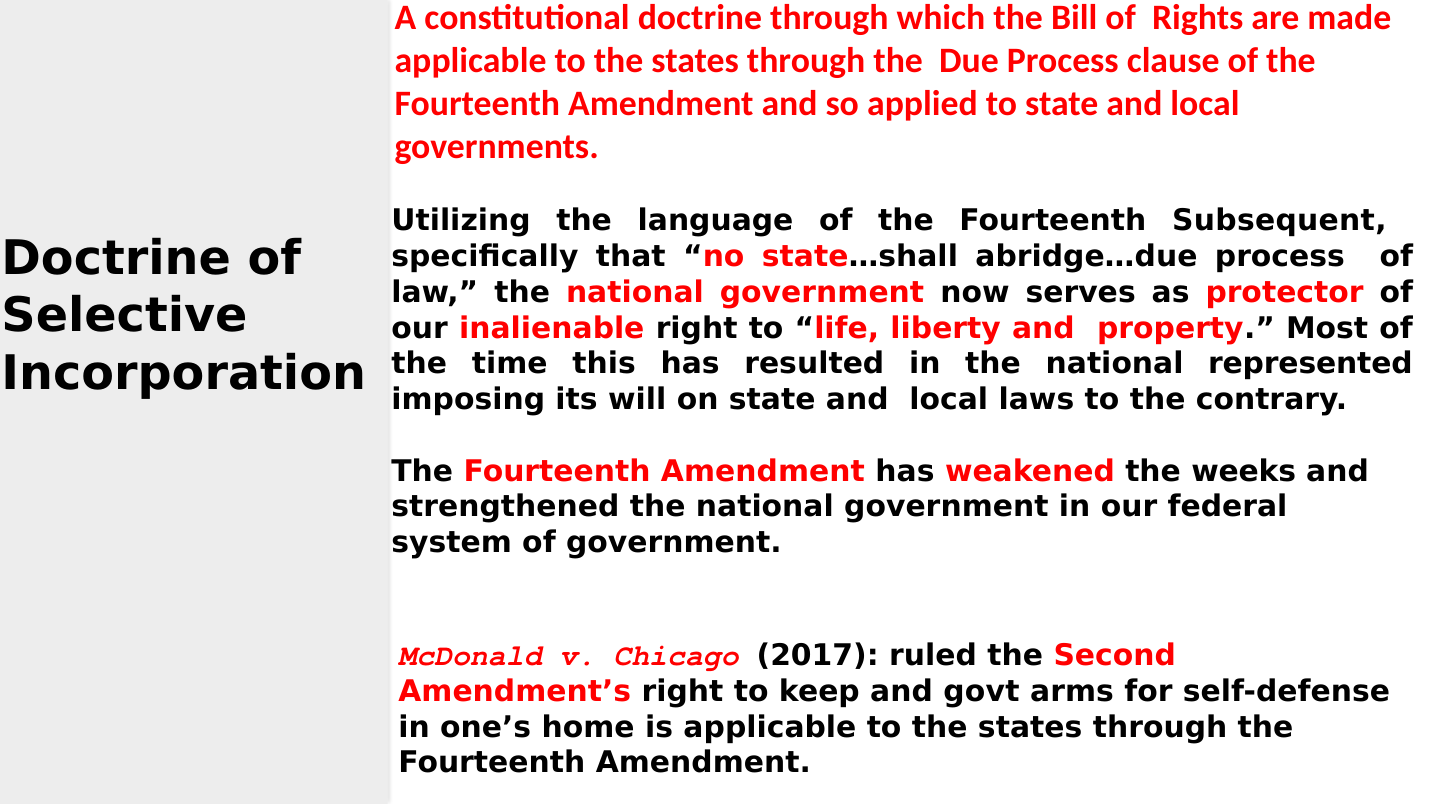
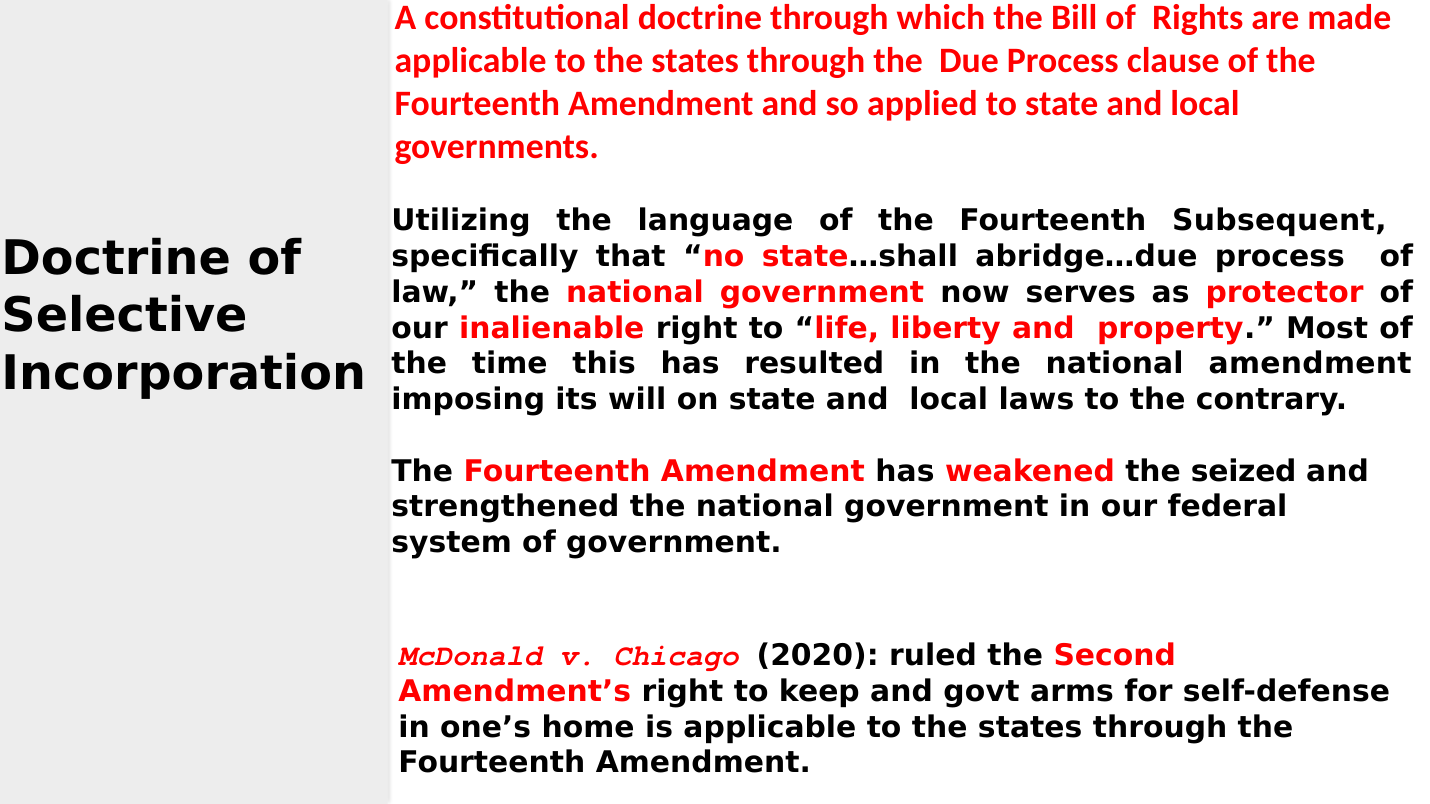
national represented: represented -> amendment
weeks: weeks -> seized
2017: 2017 -> 2020
